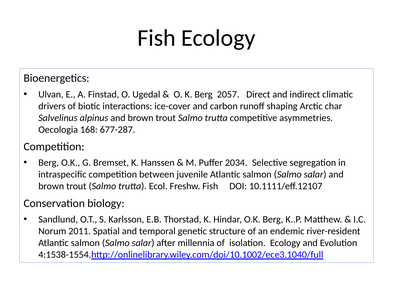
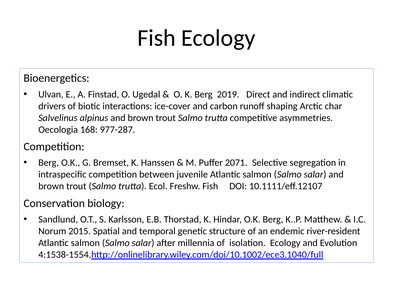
2057: 2057 -> 2019
677-287: 677-287 -> 977-287
2034: 2034 -> 2071
2011: 2011 -> 2015
